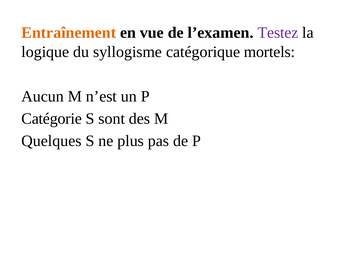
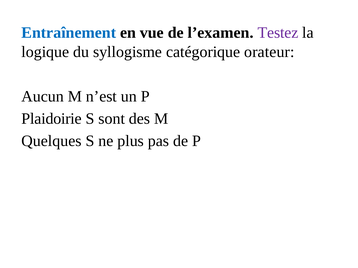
Entraînement colour: orange -> blue
mortels: mortels -> orateur
Catégorie: Catégorie -> Plaidoirie
